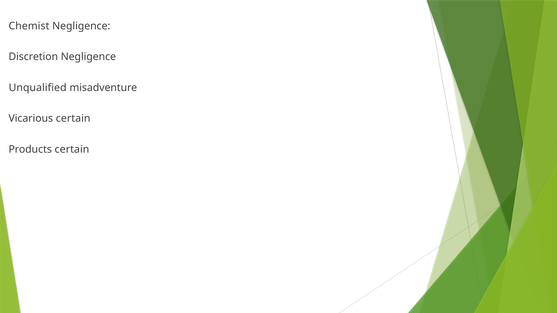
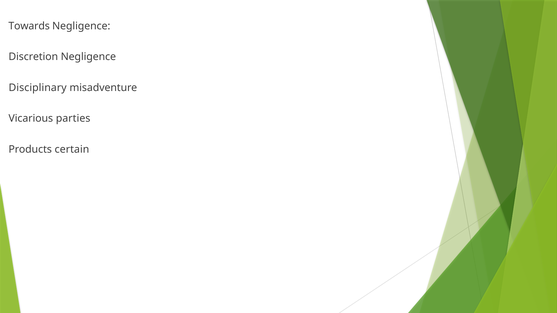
Chemist: Chemist -> Towards
Unqualified: Unqualified -> Disciplinary
Vicarious certain: certain -> parties
